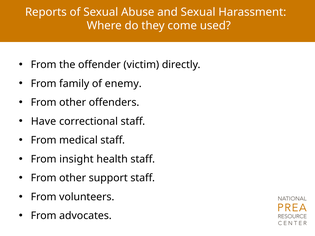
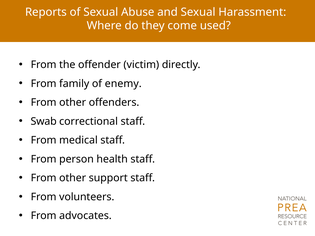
Have: Have -> Swab
insight: insight -> person
